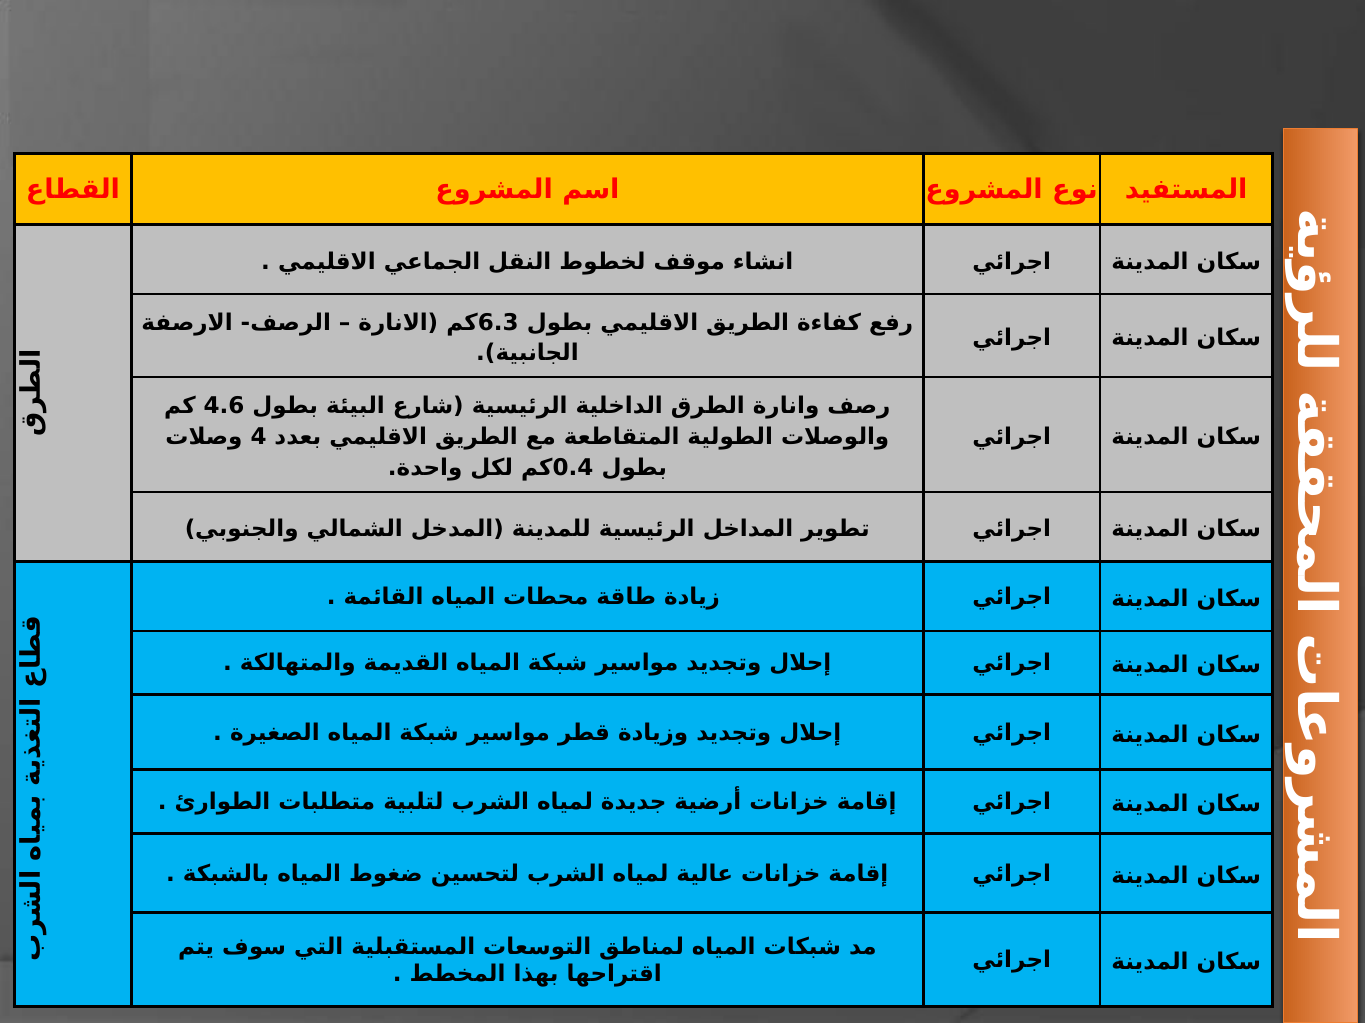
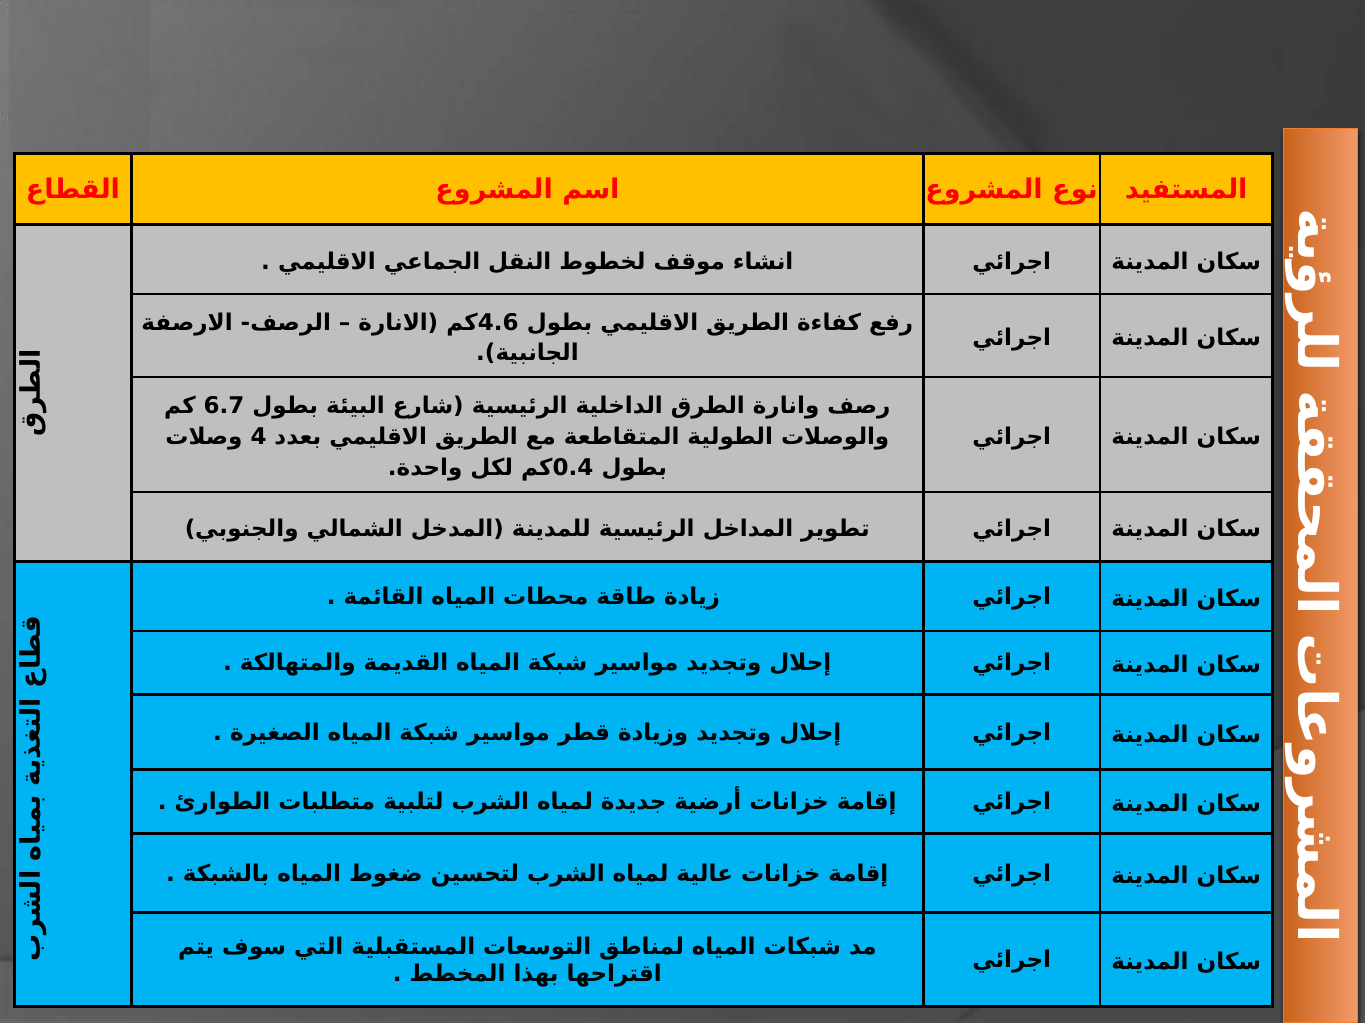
6.3: 6.3 -> 4.6
4.6: 4.6 -> 6.7
